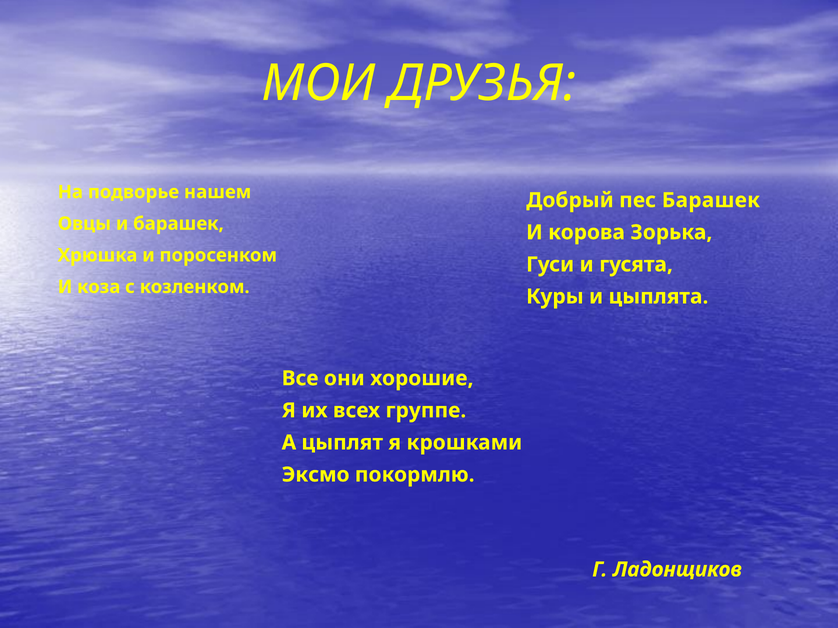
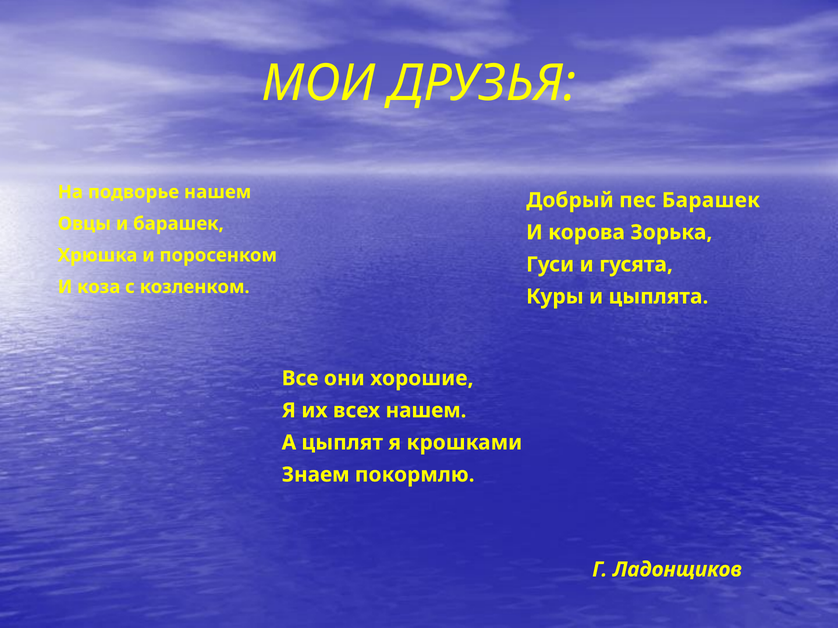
всех группе: группе -> нашем
Эксмо: Эксмо -> Знаем
